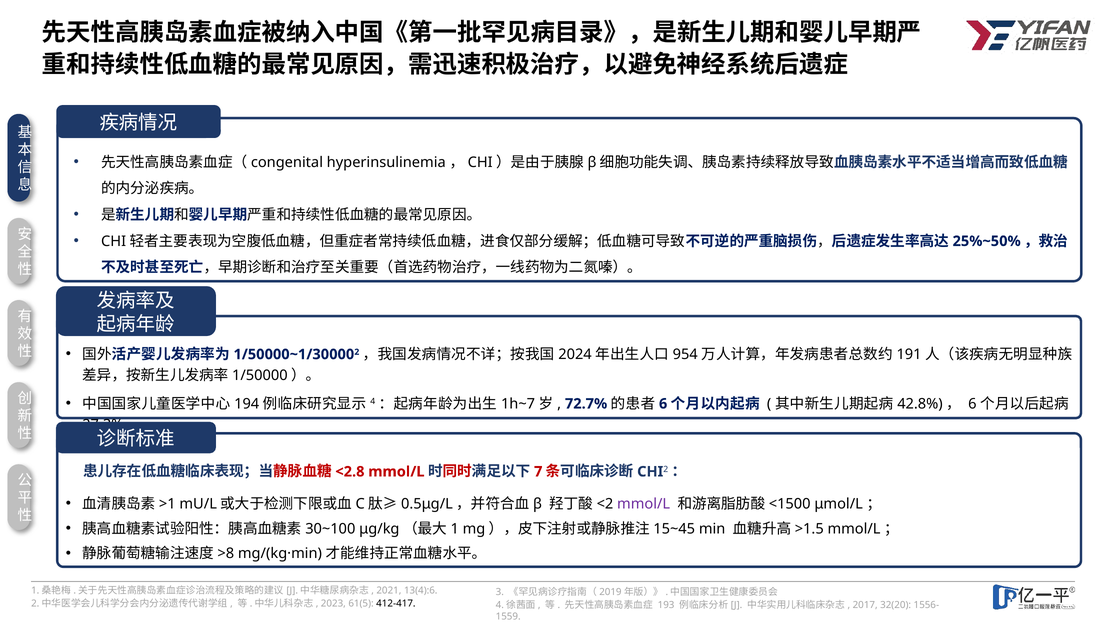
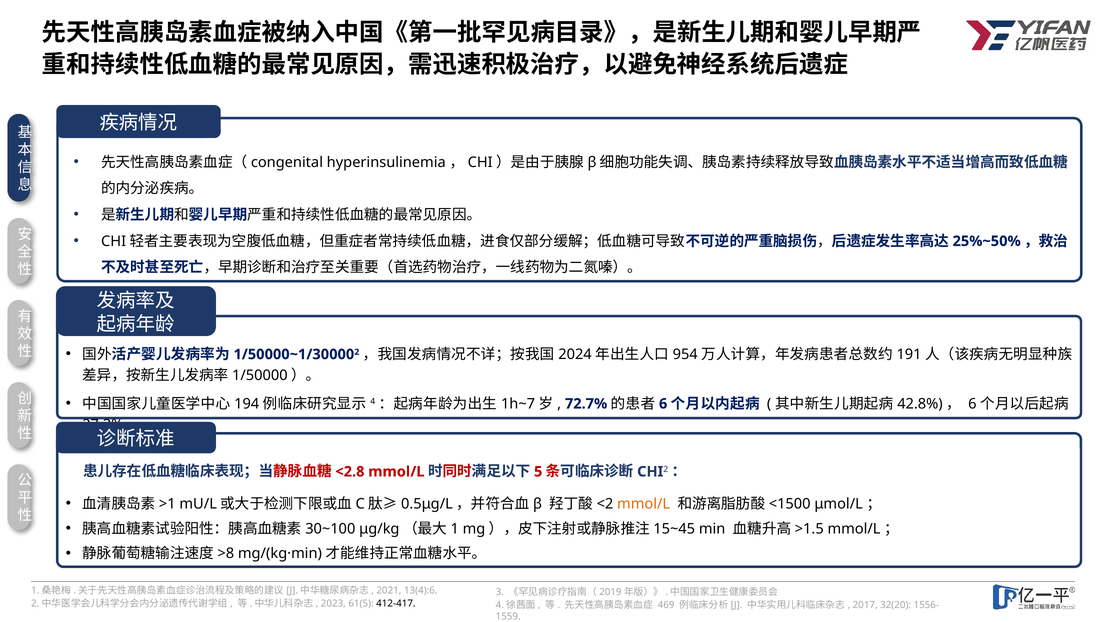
7: 7 -> 5
mmol/L at (644, 504) colour: purple -> orange
193: 193 -> 469
